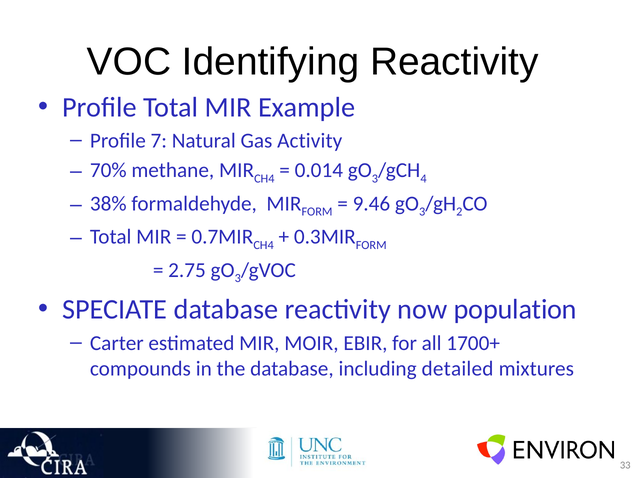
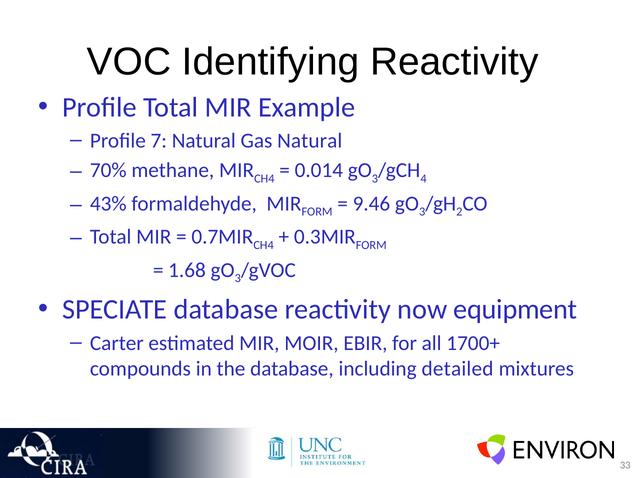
Gas Activity: Activity -> Natural
38%: 38% -> 43%
2.75: 2.75 -> 1.68
population: population -> equipment
